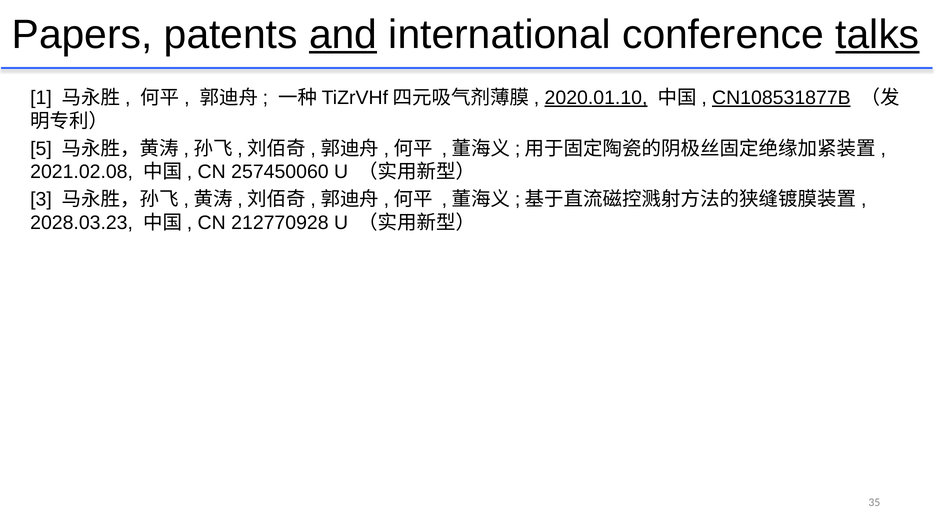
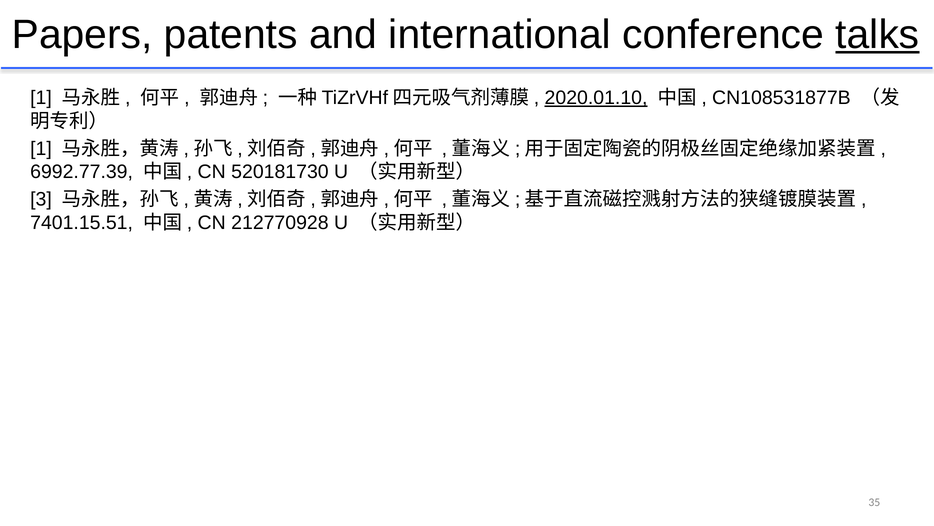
and underline: present -> none
CN108531877B underline: present -> none
5 at (41, 148): 5 -> 1
2021.02.08: 2021.02.08 -> 6992.77.39
257450060: 257450060 -> 520181730
2028.03.23: 2028.03.23 -> 7401.15.51
